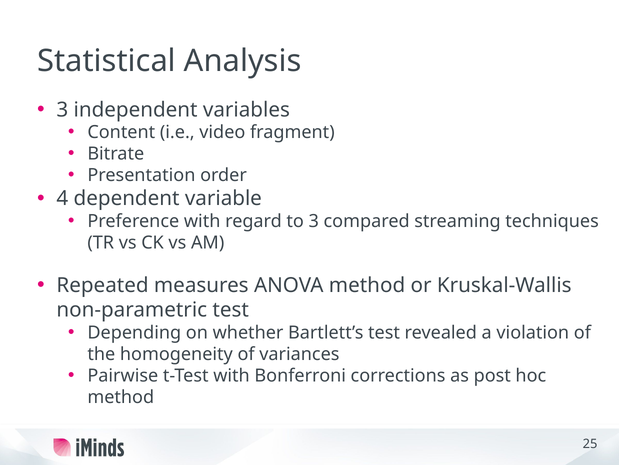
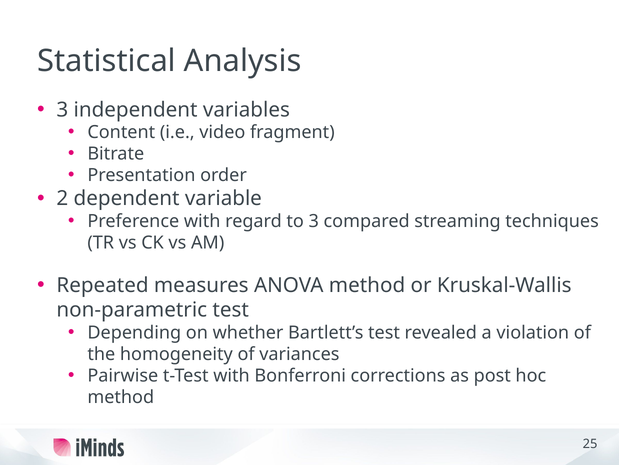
4: 4 -> 2
